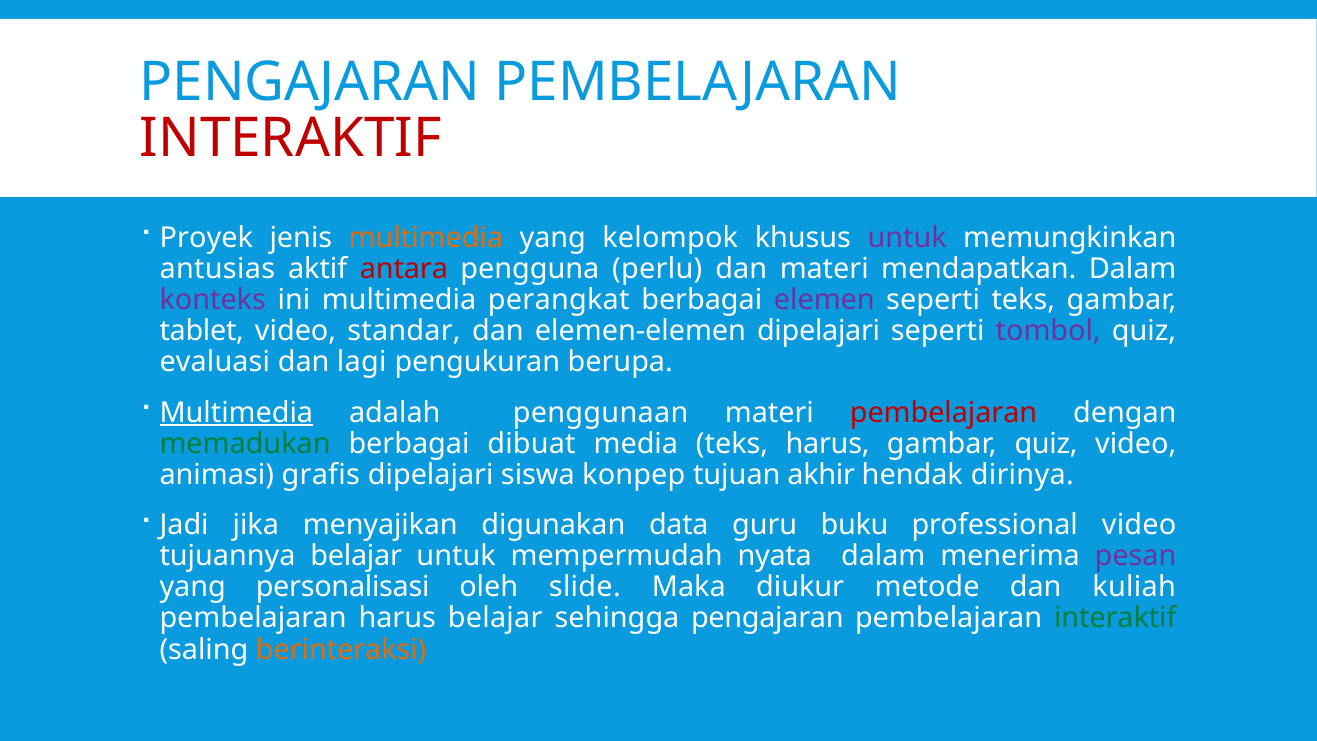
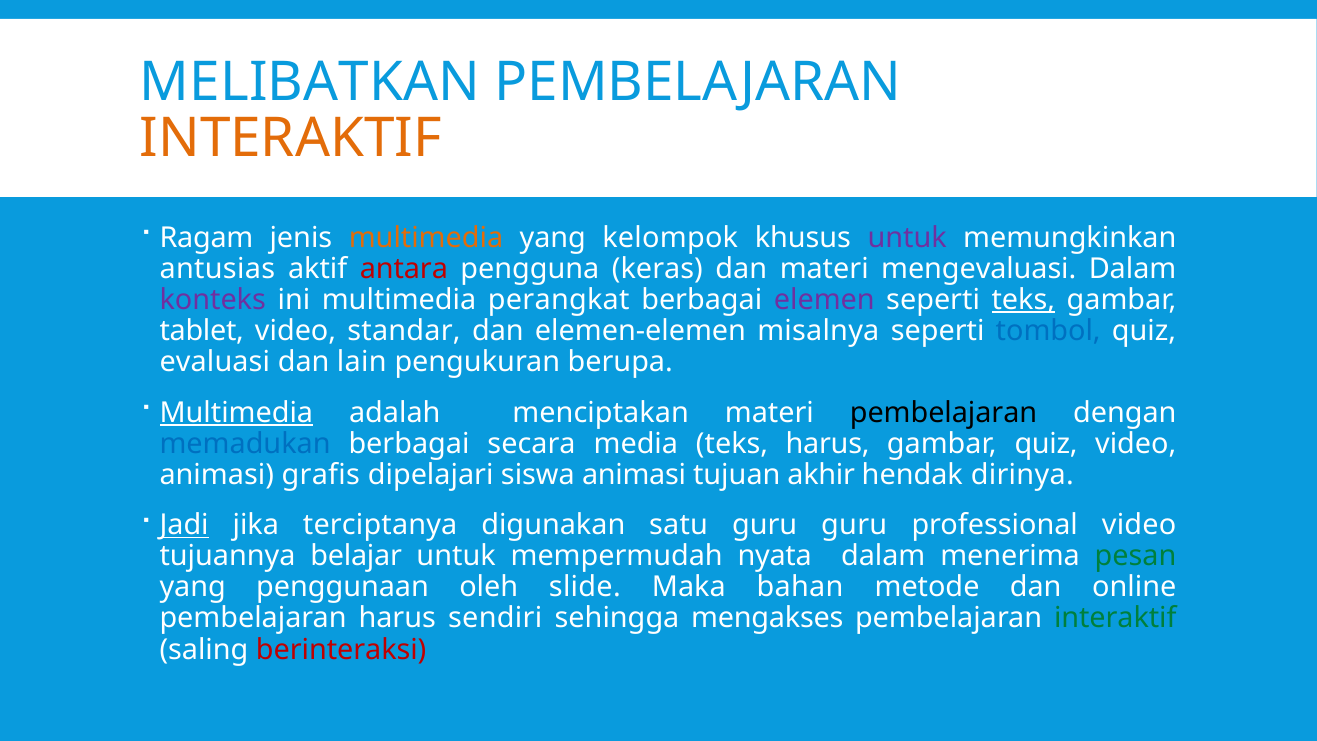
PENGAJARAN at (310, 83): PENGAJARAN -> MELIBATKAN
INTERAKTIF at (291, 139) colour: red -> orange
Proyek: Proyek -> Ragam
perlu: perlu -> keras
mendapatkan: mendapatkan -> mengevaluasi
teks at (1023, 300) underline: none -> present
elemen-elemen dipelajari: dipelajari -> misalnya
tombol colour: purple -> blue
lagi: lagi -> lain
penggunaan: penggunaan -> menciptakan
pembelajaran at (944, 412) colour: red -> black
memadukan colour: green -> blue
dibuat: dibuat -> secara
siswa konpep: konpep -> animasi
Jadi underline: none -> present
menyajikan: menyajikan -> terciptanya
data: data -> satu
guru buku: buku -> guru
pesan colour: purple -> green
personalisasi: personalisasi -> penggunaan
diukur: diukur -> bahan
kuliah: kuliah -> online
harus belajar: belajar -> sendiri
sehingga pengajaran: pengajaran -> mengakses
berinteraksi colour: orange -> red
